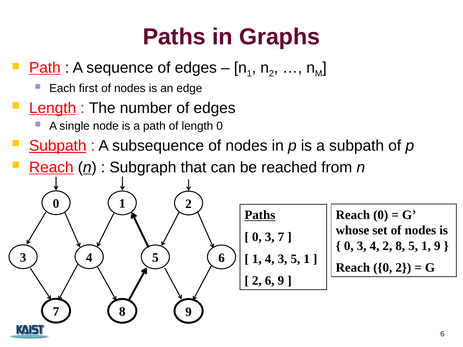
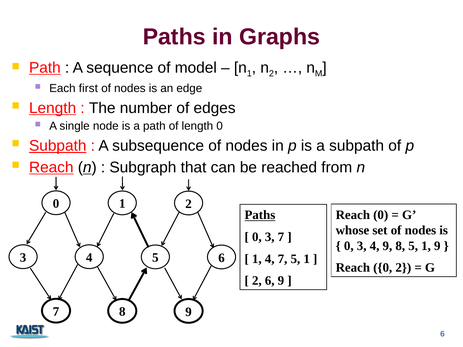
sequence of edges: edges -> model
4 2: 2 -> 9
1 4 3: 3 -> 7
